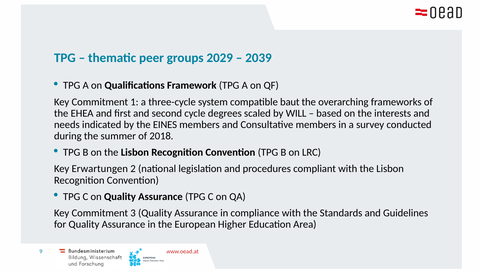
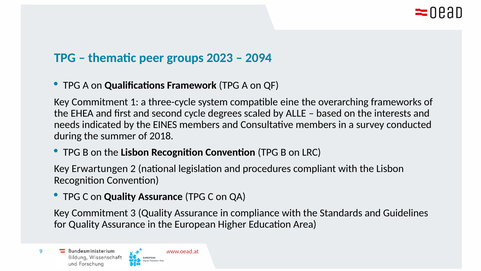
2029: 2029 -> 2023
2039: 2039 -> 2094
baut: baut -> eine
WILL: WILL -> ALLE
